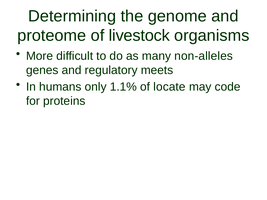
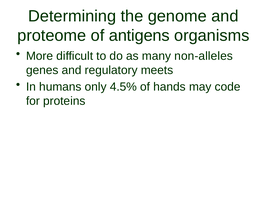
livestock: livestock -> antigens
1.1%: 1.1% -> 4.5%
locate: locate -> hands
